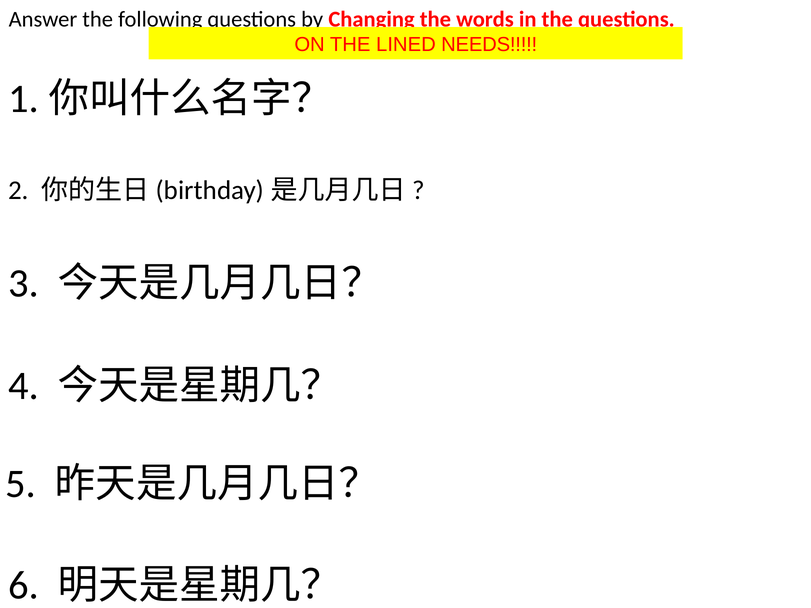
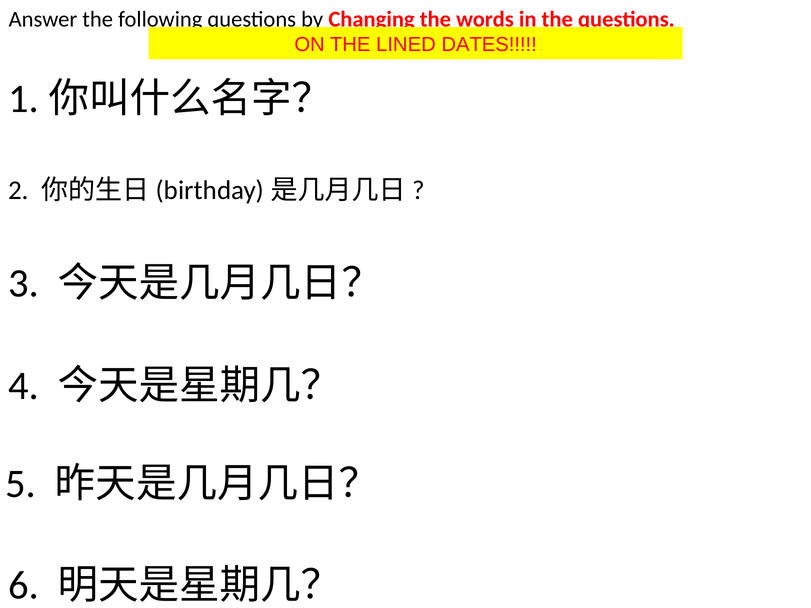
NEEDS: NEEDS -> DATES
